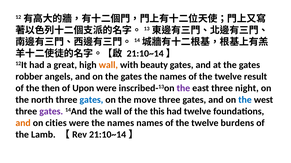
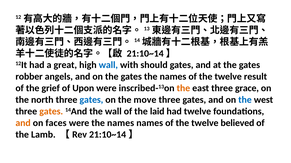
wall at (108, 65) colour: orange -> blue
beauty: beauty -> should
then: then -> grief
the at (183, 89) colour: purple -> orange
night: night -> grace
gates at (51, 112) colour: purple -> orange
this: this -> laid
cities: cities -> faces
burdens: burdens -> believed
